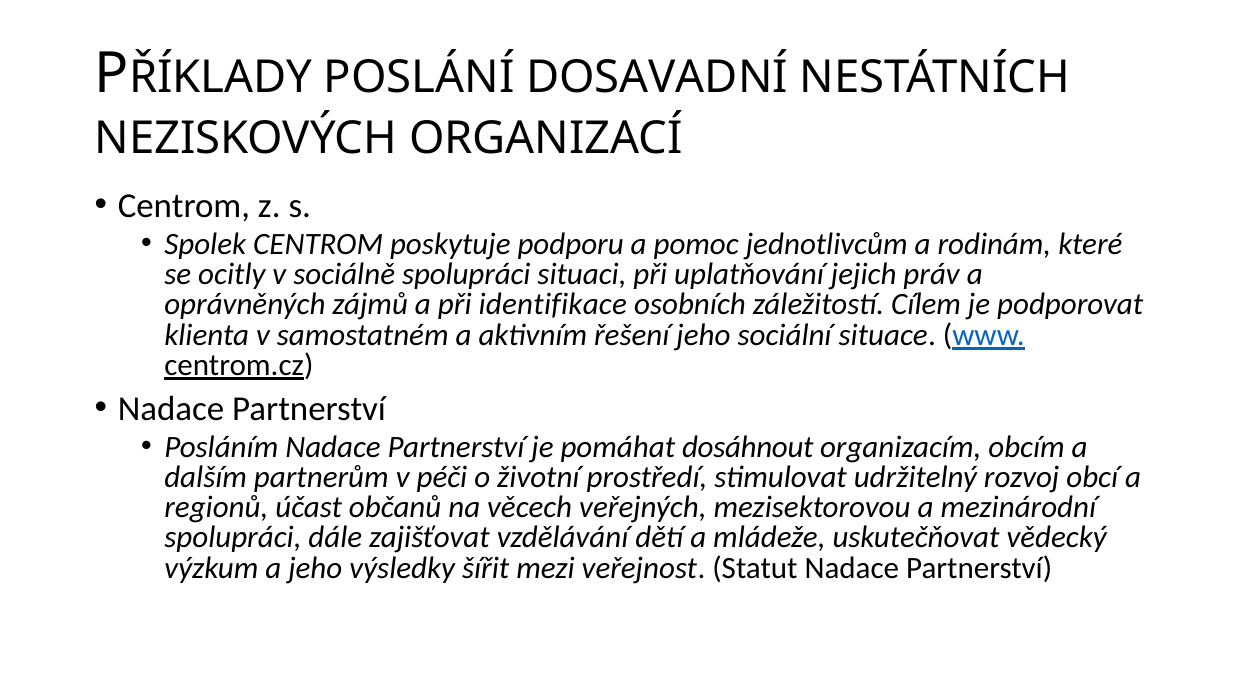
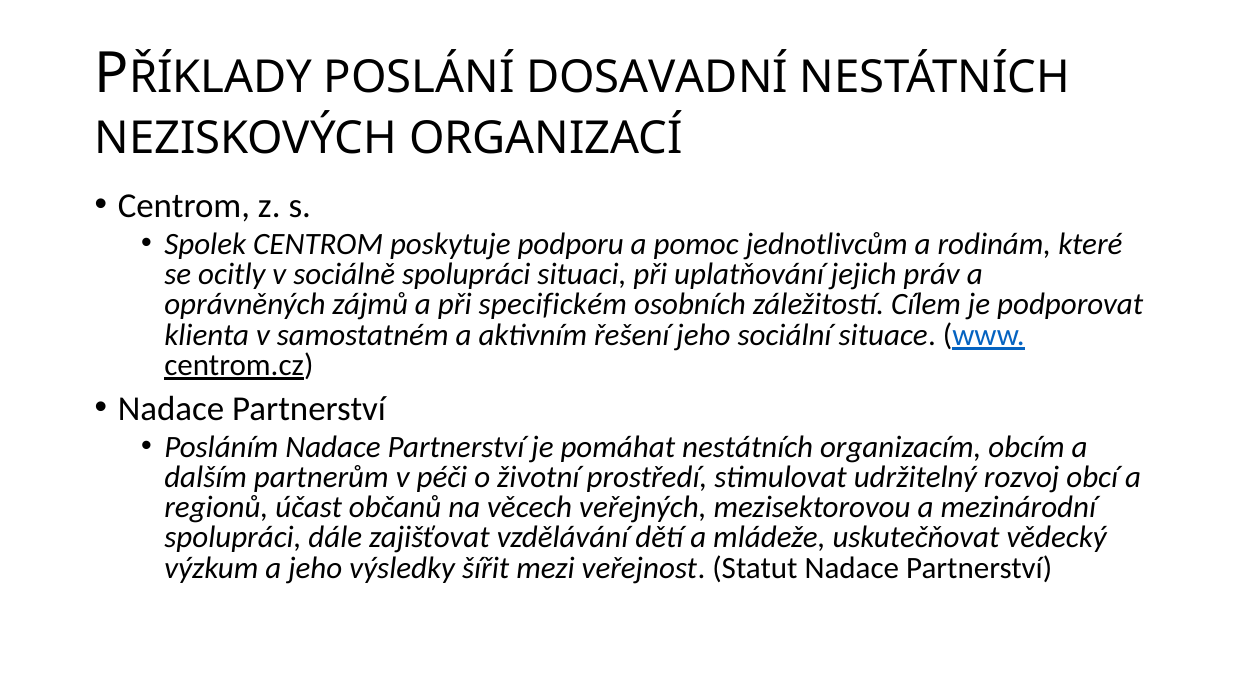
identifikace: identifikace -> specifickém
pomáhat dosáhnout: dosáhnout -> nestátních
